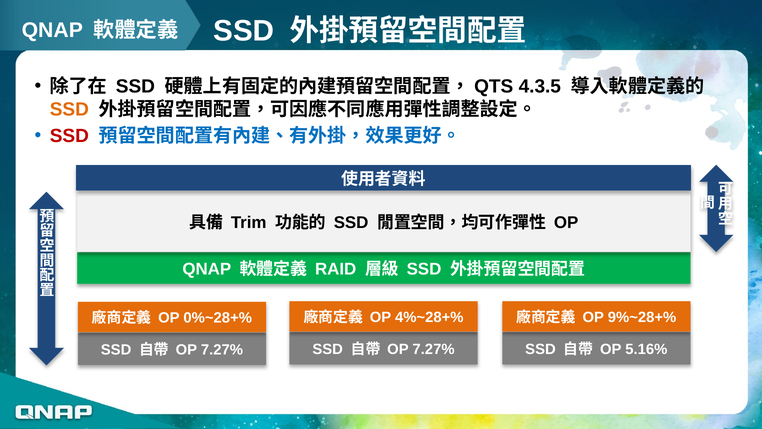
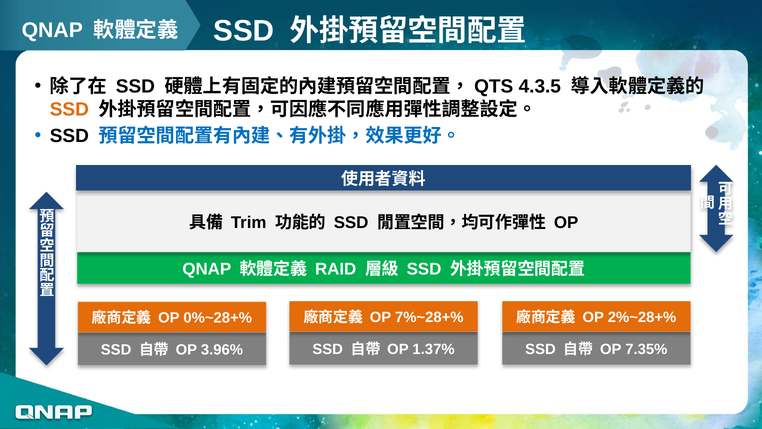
SSD at (69, 136) colour: red -> black
4%~28+%: 4%~28+% -> 7%~28+%
9%~28+%: 9%~28+% -> 2%~28+%
7.27% at (434, 349): 7.27% -> 1.37%
5.16%: 5.16% -> 7.35%
7.27% at (222, 350): 7.27% -> 3.96%
